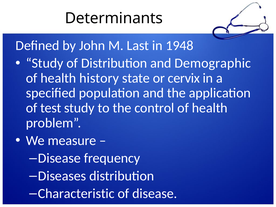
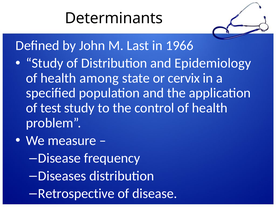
1948: 1948 -> 1966
Demographic: Demographic -> Epidemiology
history: history -> among
Characteristic: Characteristic -> Retrospective
